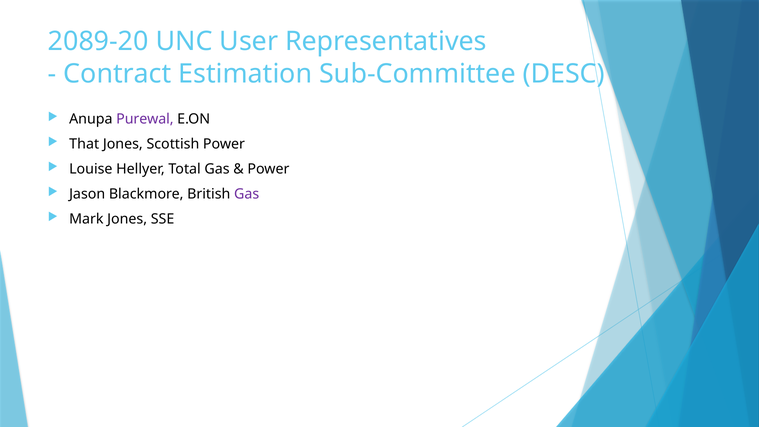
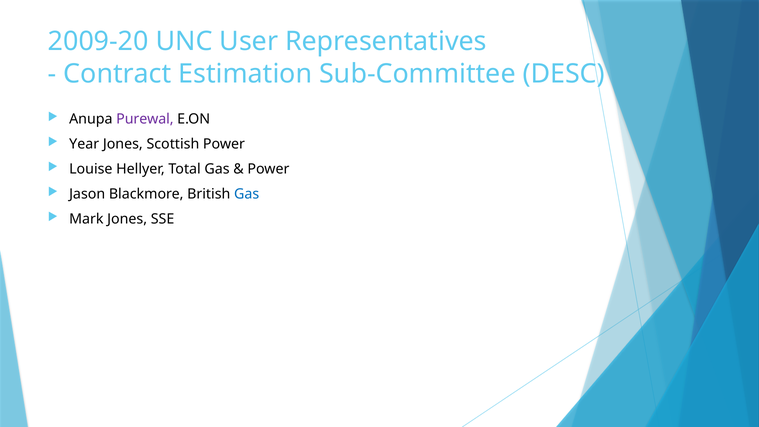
2089-20: 2089-20 -> 2009-20
That: That -> Year
Gas at (247, 194) colour: purple -> blue
